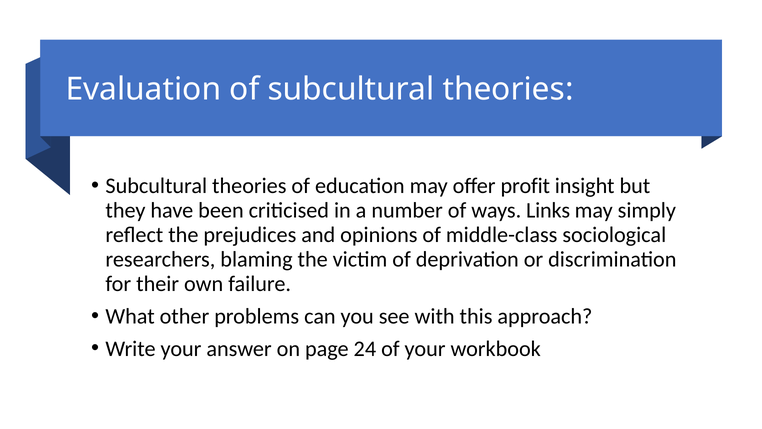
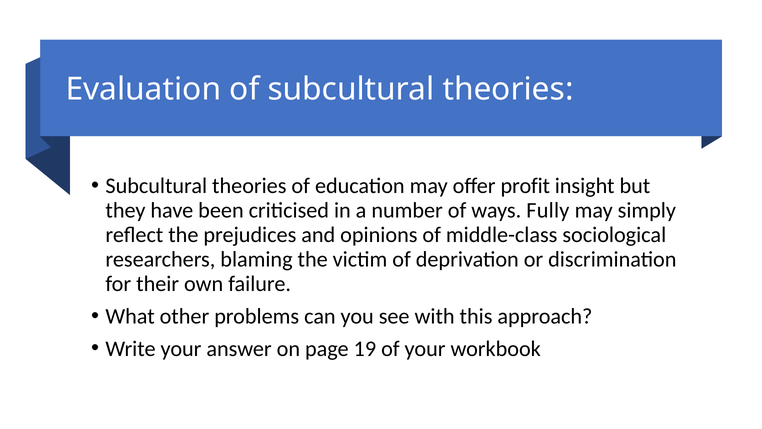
Links: Links -> Fully
24: 24 -> 19
